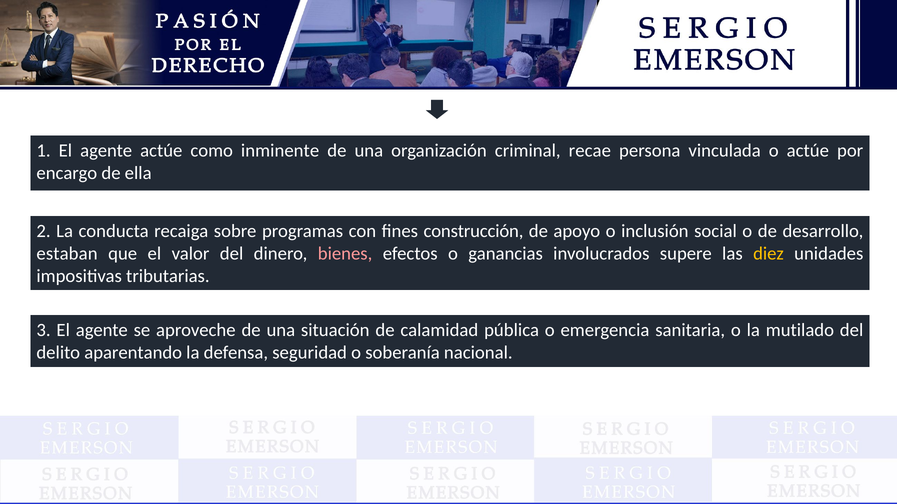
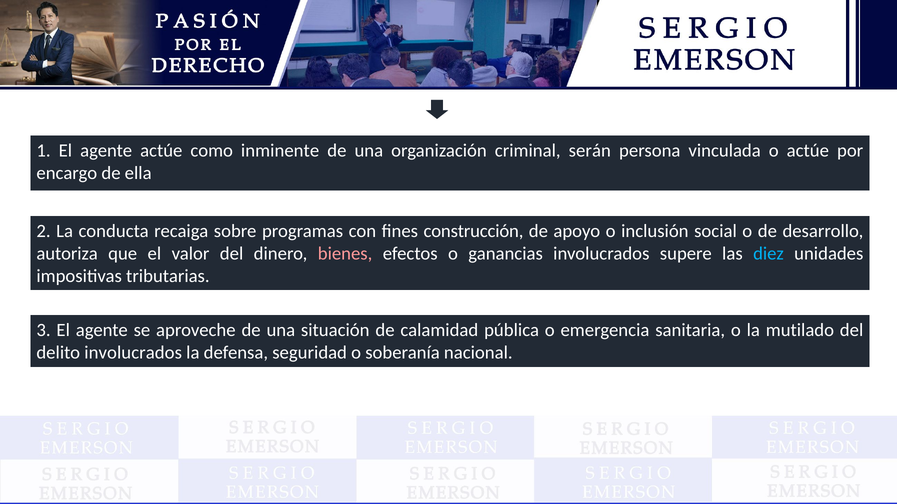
recae: recae -> serán
estaban: estaban -> autoriza
diez colour: yellow -> light blue
delito aparentando: aparentando -> involucrados
